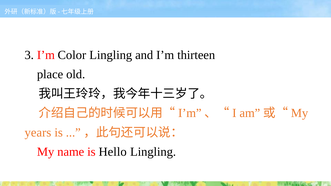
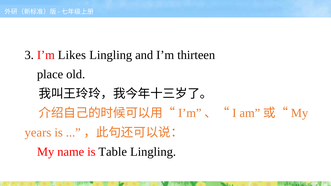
Color: Color -> Likes
Hello: Hello -> Table
